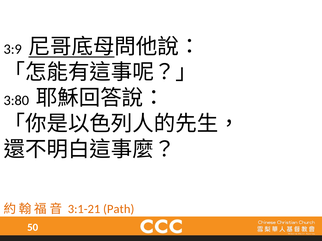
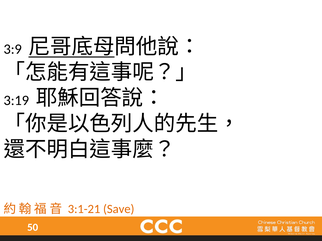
3:80: 3:80 -> 3:19
Path: Path -> Save
